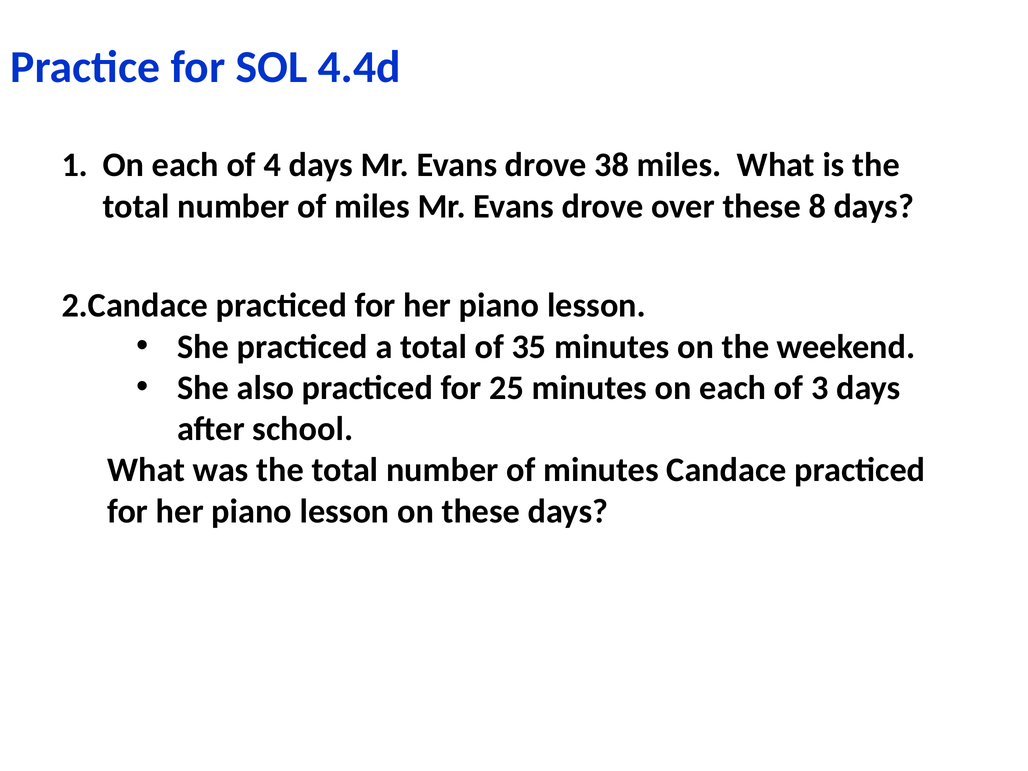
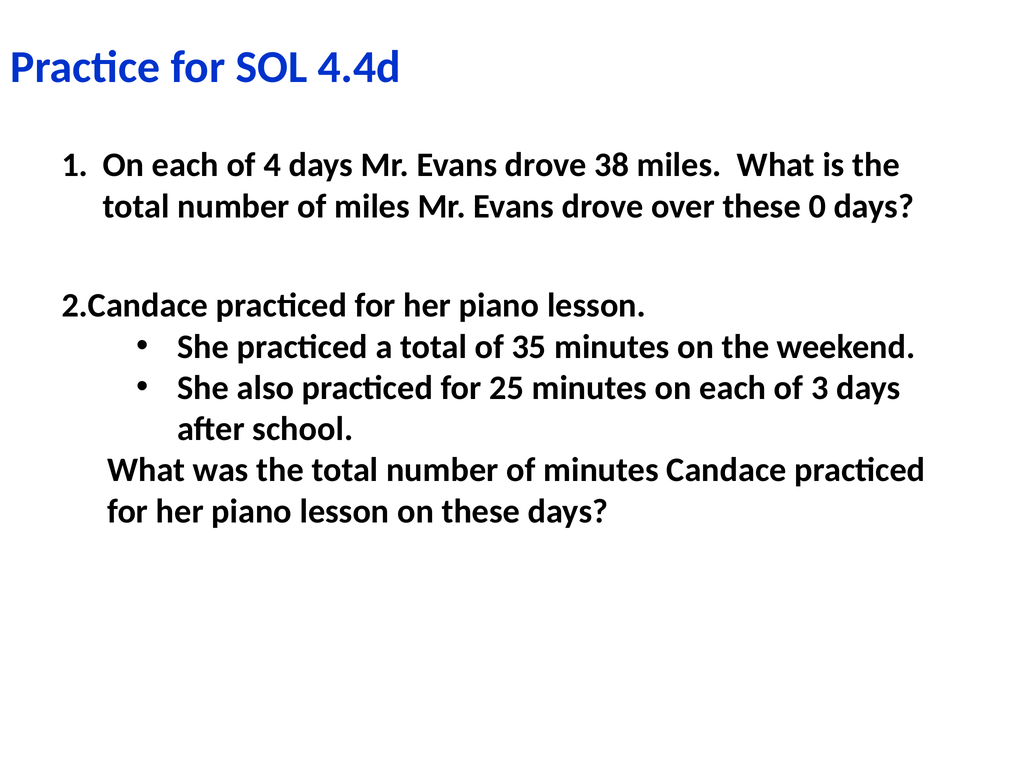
8: 8 -> 0
